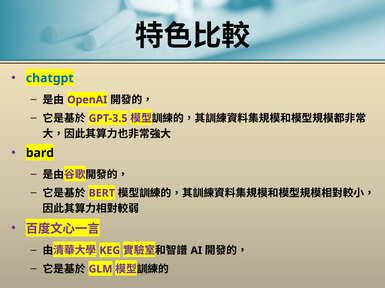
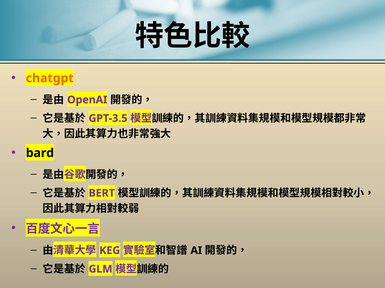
chatgpt colour: blue -> orange
